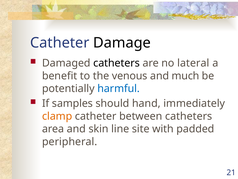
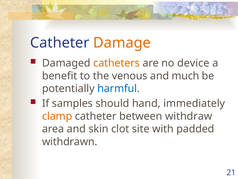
Damage colour: black -> orange
catheters at (117, 63) colour: black -> orange
lateral: lateral -> device
between catheters: catheters -> withdraw
line: line -> clot
peripheral: peripheral -> withdrawn
